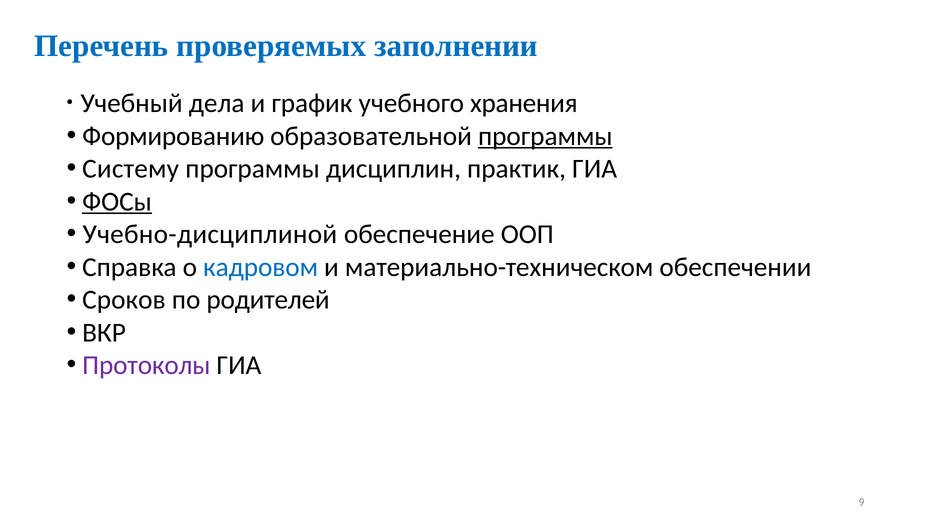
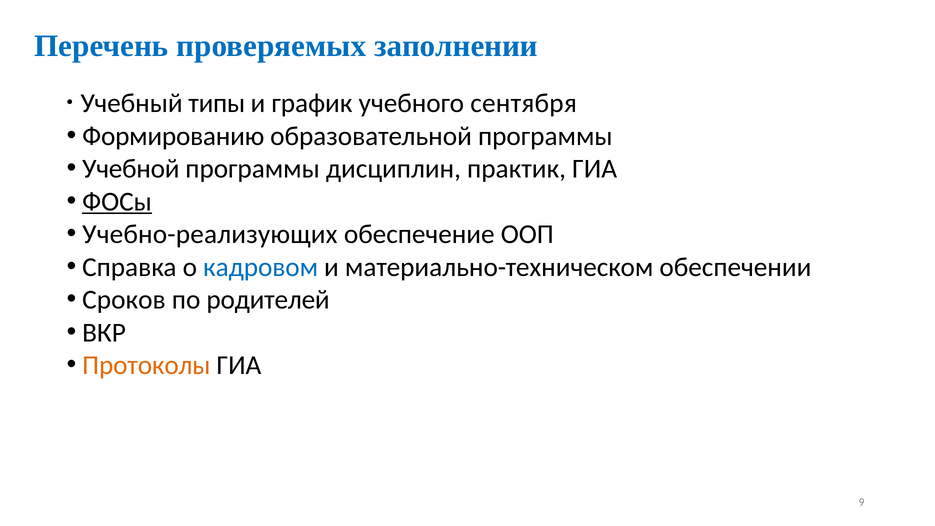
дела: дела -> типы
хранения: хранения -> сентября
программы at (545, 136) underline: present -> none
Систему: Систему -> Учебной
Учебно-дисциплиной: Учебно-дисциплиной -> Учебно-реализующих
Протоколы colour: purple -> orange
